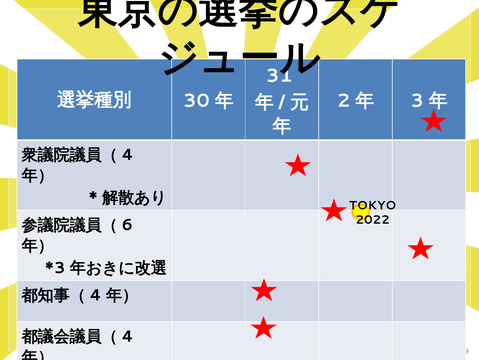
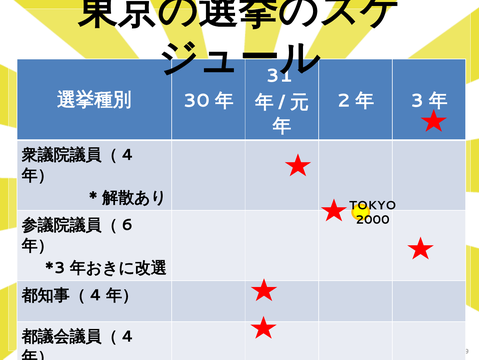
2022: 2022 -> 2000
